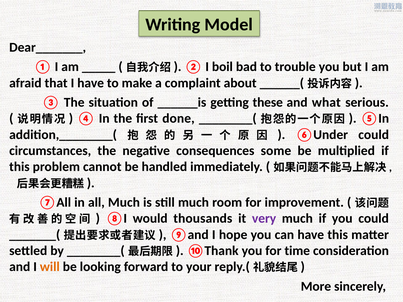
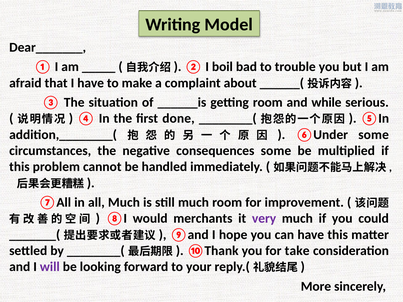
getting these: these -> room
what: what -> while
⑥Under could: could -> some
thousands: thousands -> merchants
time: time -> take
will colour: orange -> purple
